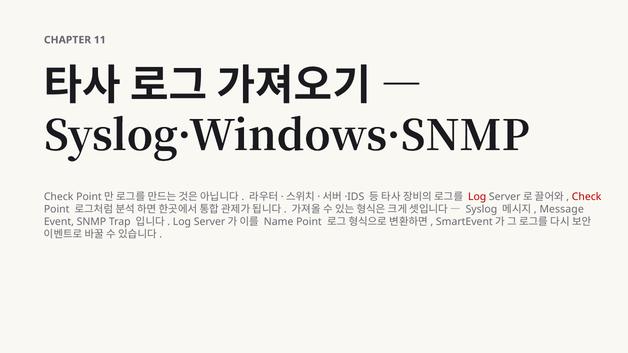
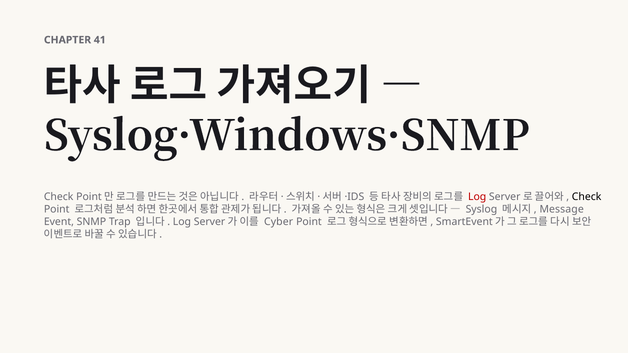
11: 11 -> 41
Check at (587, 197) colour: red -> black
Name: Name -> Cyber
